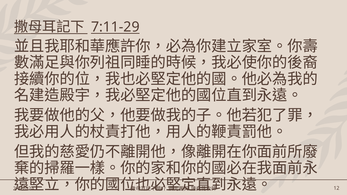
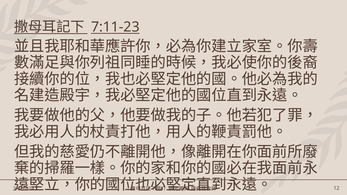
7:11-29: 7:11-29 -> 7:11-23
